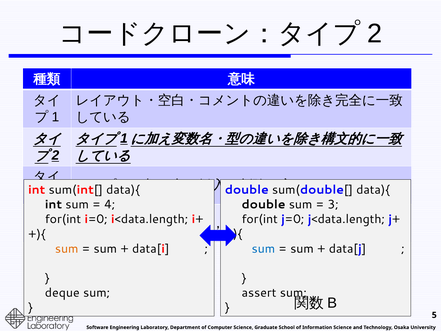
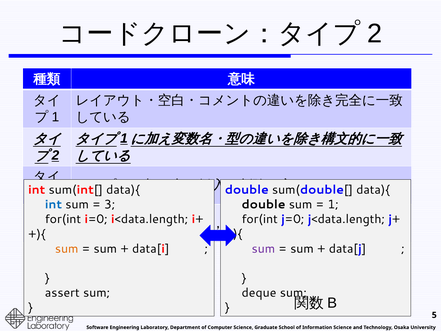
3: 3 -> 1
int at (53, 204) colour: black -> blue
4: 4 -> 3
sum at (263, 248) colour: blue -> purple
assert: assert -> deque
deque: deque -> assert
